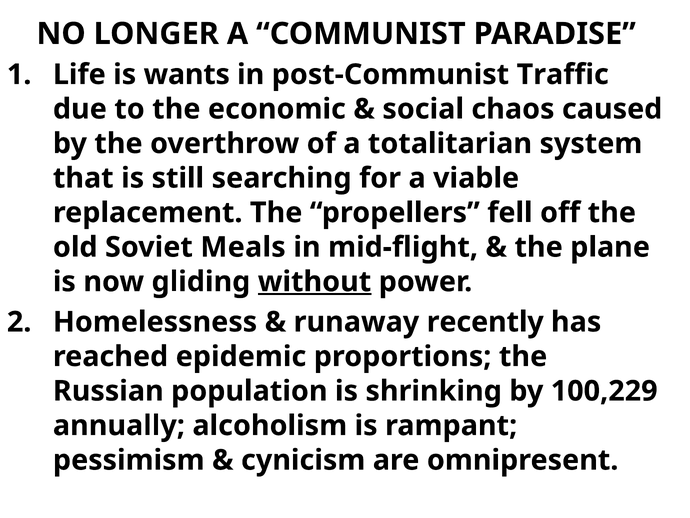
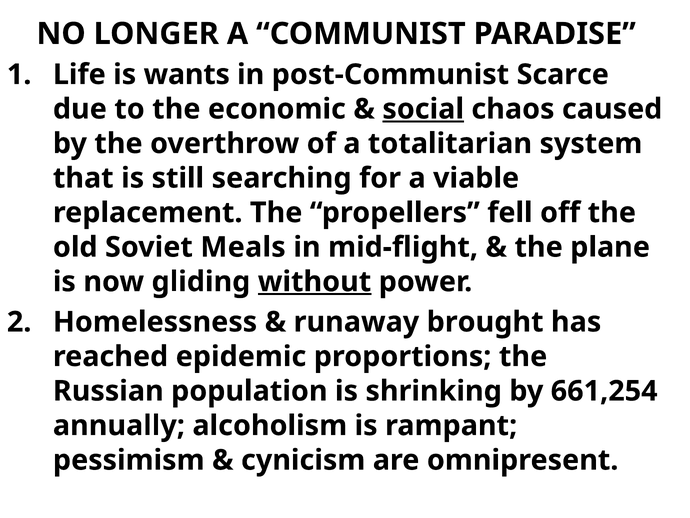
Traffic: Traffic -> Scarce
social underline: none -> present
recently: recently -> brought
100,229: 100,229 -> 661,254
